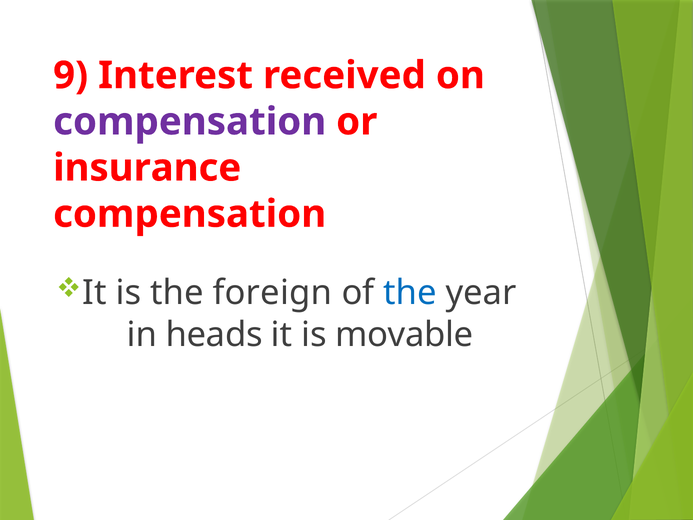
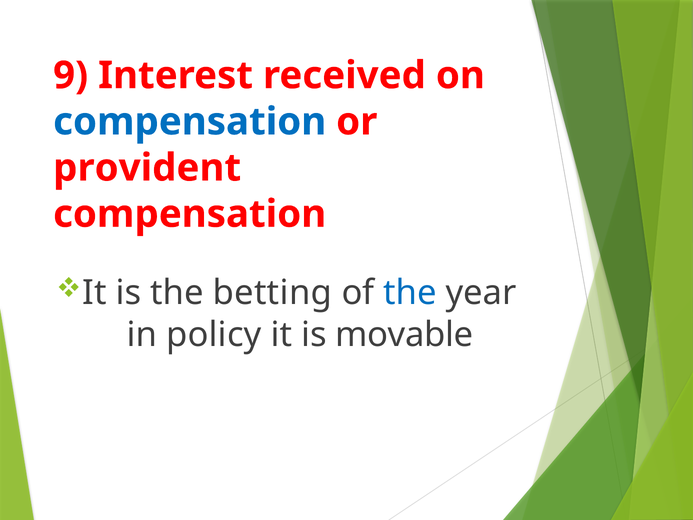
compensation at (190, 122) colour: purple -> blue
insurance: insurance -> provident
foreign: foreign -> betting
heads: heads -> policy
